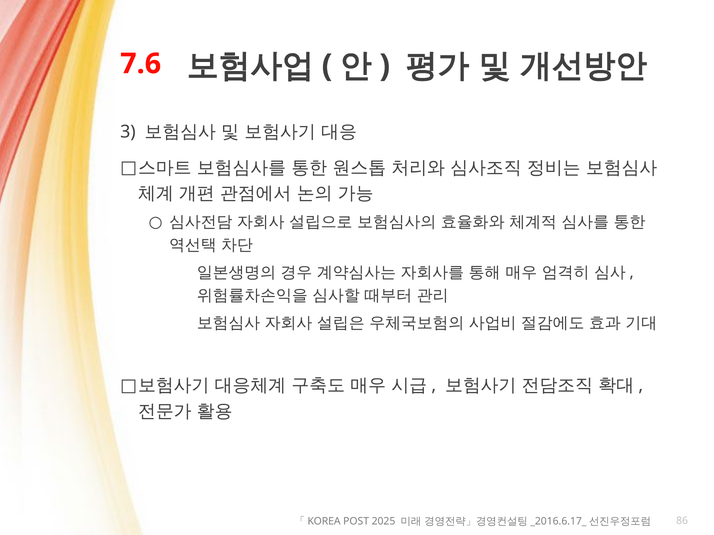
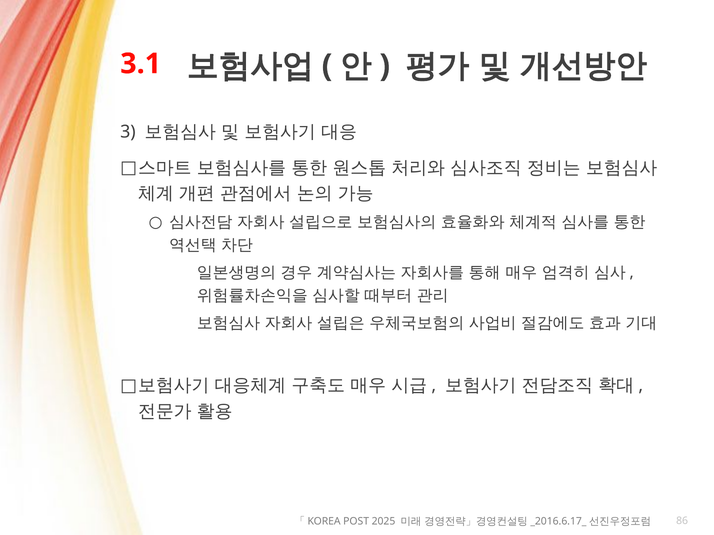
7.6: 7.6 -> 3.1
